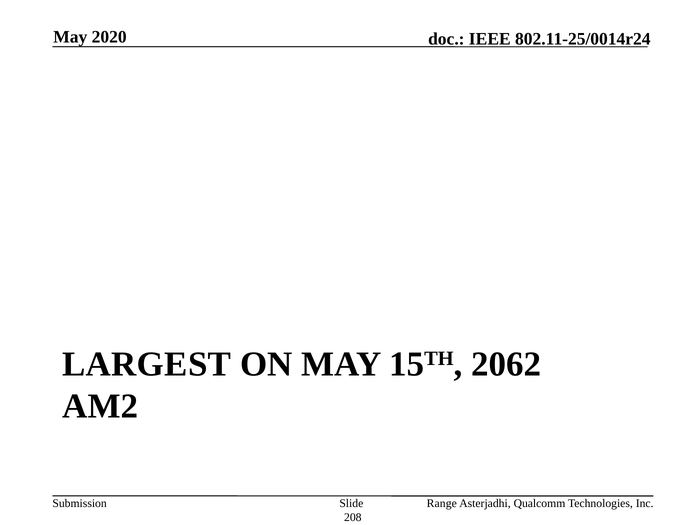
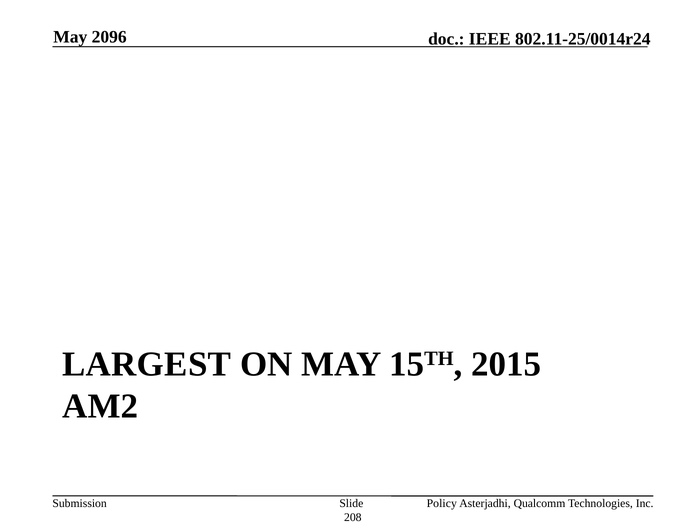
2020: 2020 -> 2096
2062: 2062 -> 2015
Range: Range -> Policy
